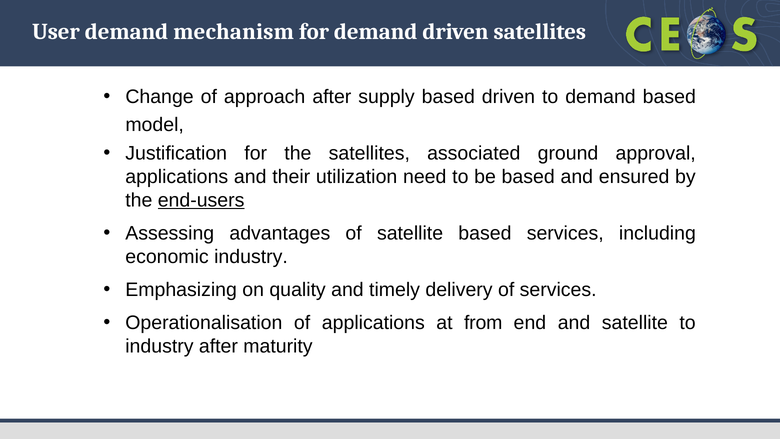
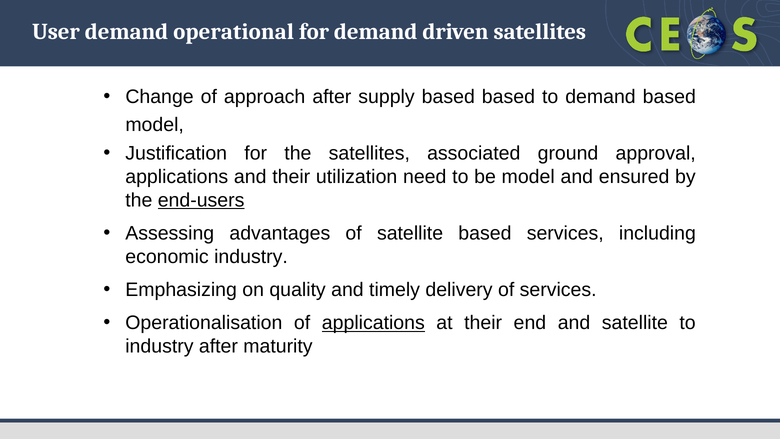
mechanism: mechanism -> operational
based driven: driven -> based
be based: based -> model
applications at (373, 323) underline: none -> present
at from: from -> their
